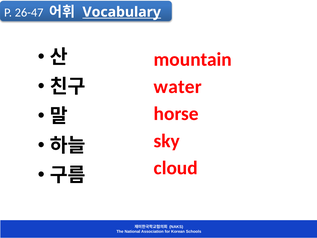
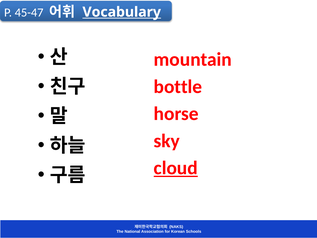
26-47: 26-47 -> 45-47
water: water -> bottle
cloud underline: none -> present
